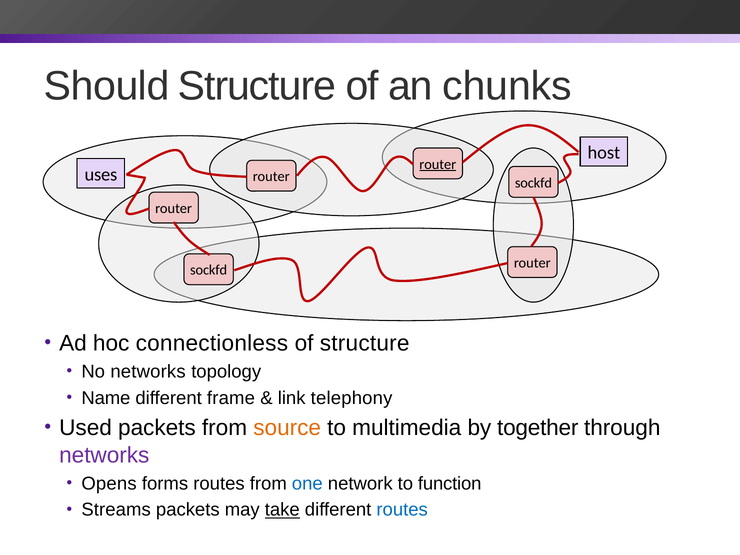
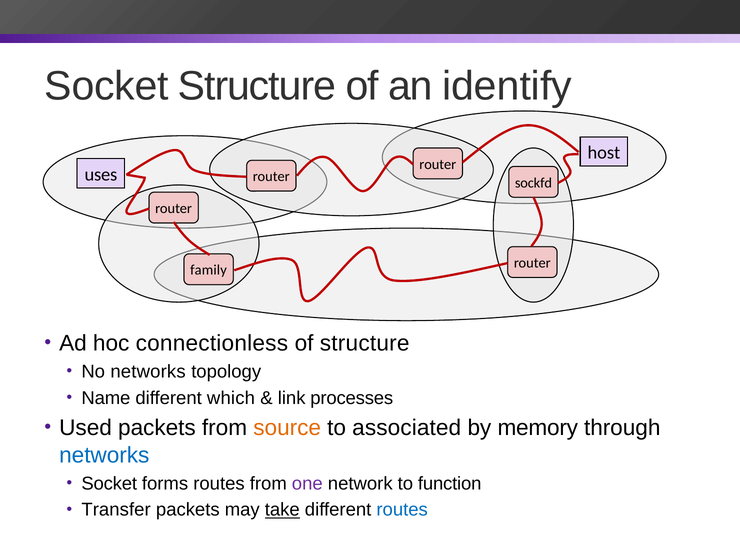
Should at (107, 86): Should -> Socket
chunks: chunks -> identify
router at (438, 164) underline: present -> none
sockfd at (209, 270): sockfd -> family
frame: frame -> which
telephony: telephony -> processes
multimedia: multimedia -> associated
together: together -> memory
networks at (104, 455) colour: purple -> blue
Opens at (109, 484): Opens -> Socket
one colour: blue -> purple
Streams: Streams -> Transfer
